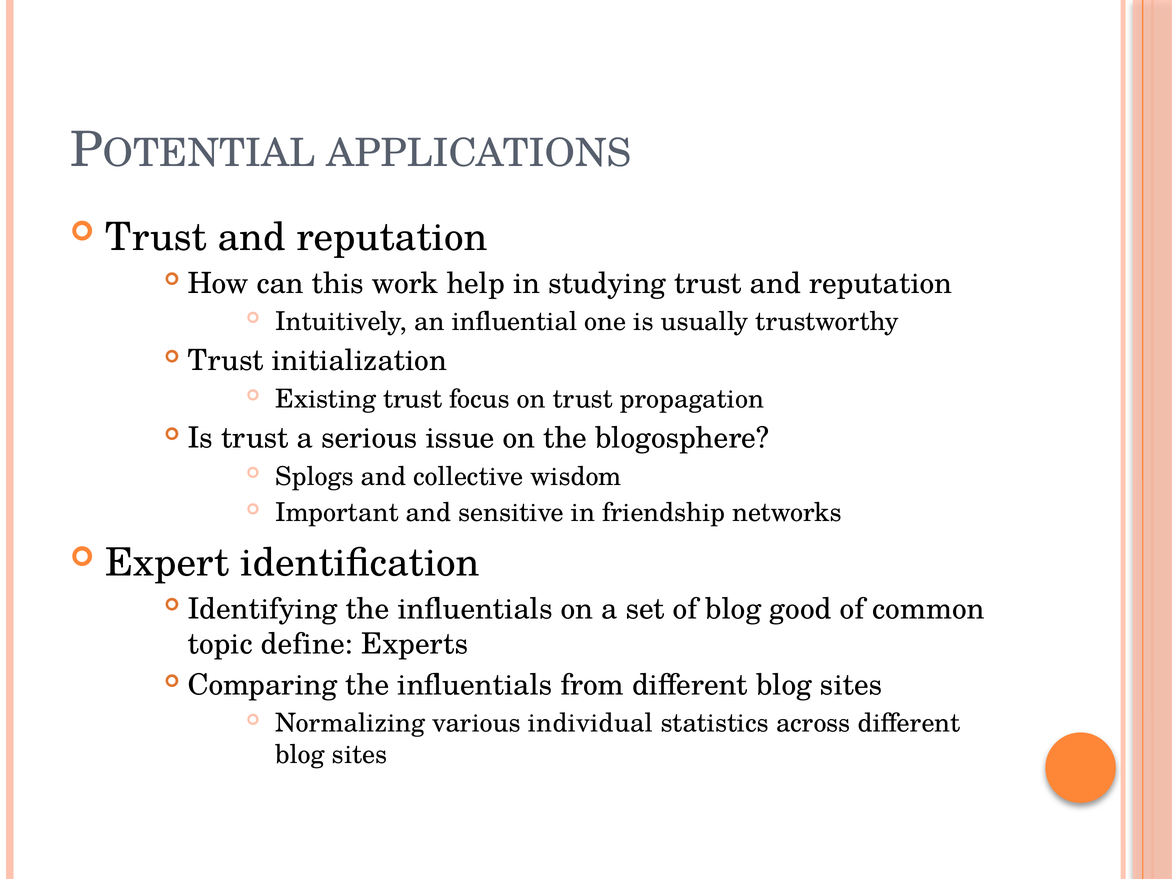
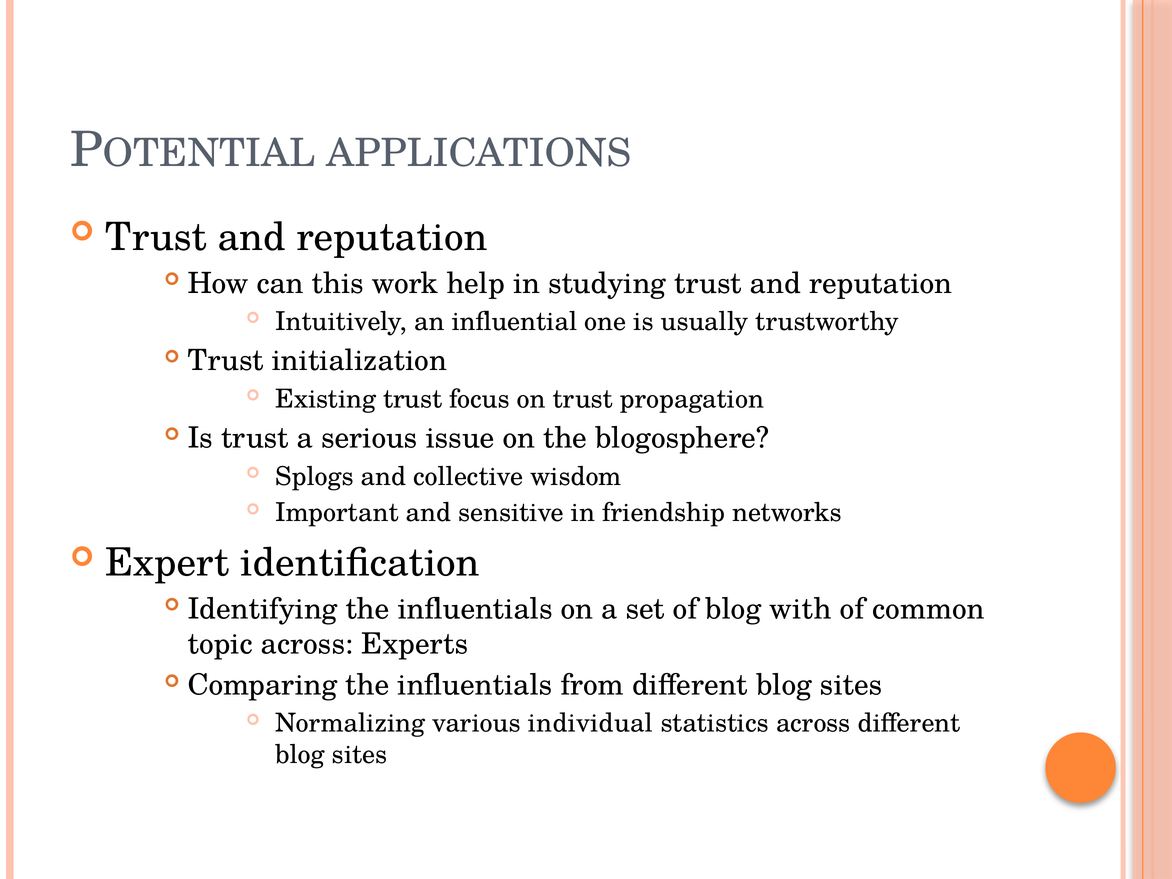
good: good -> with
topic define: define -> across
